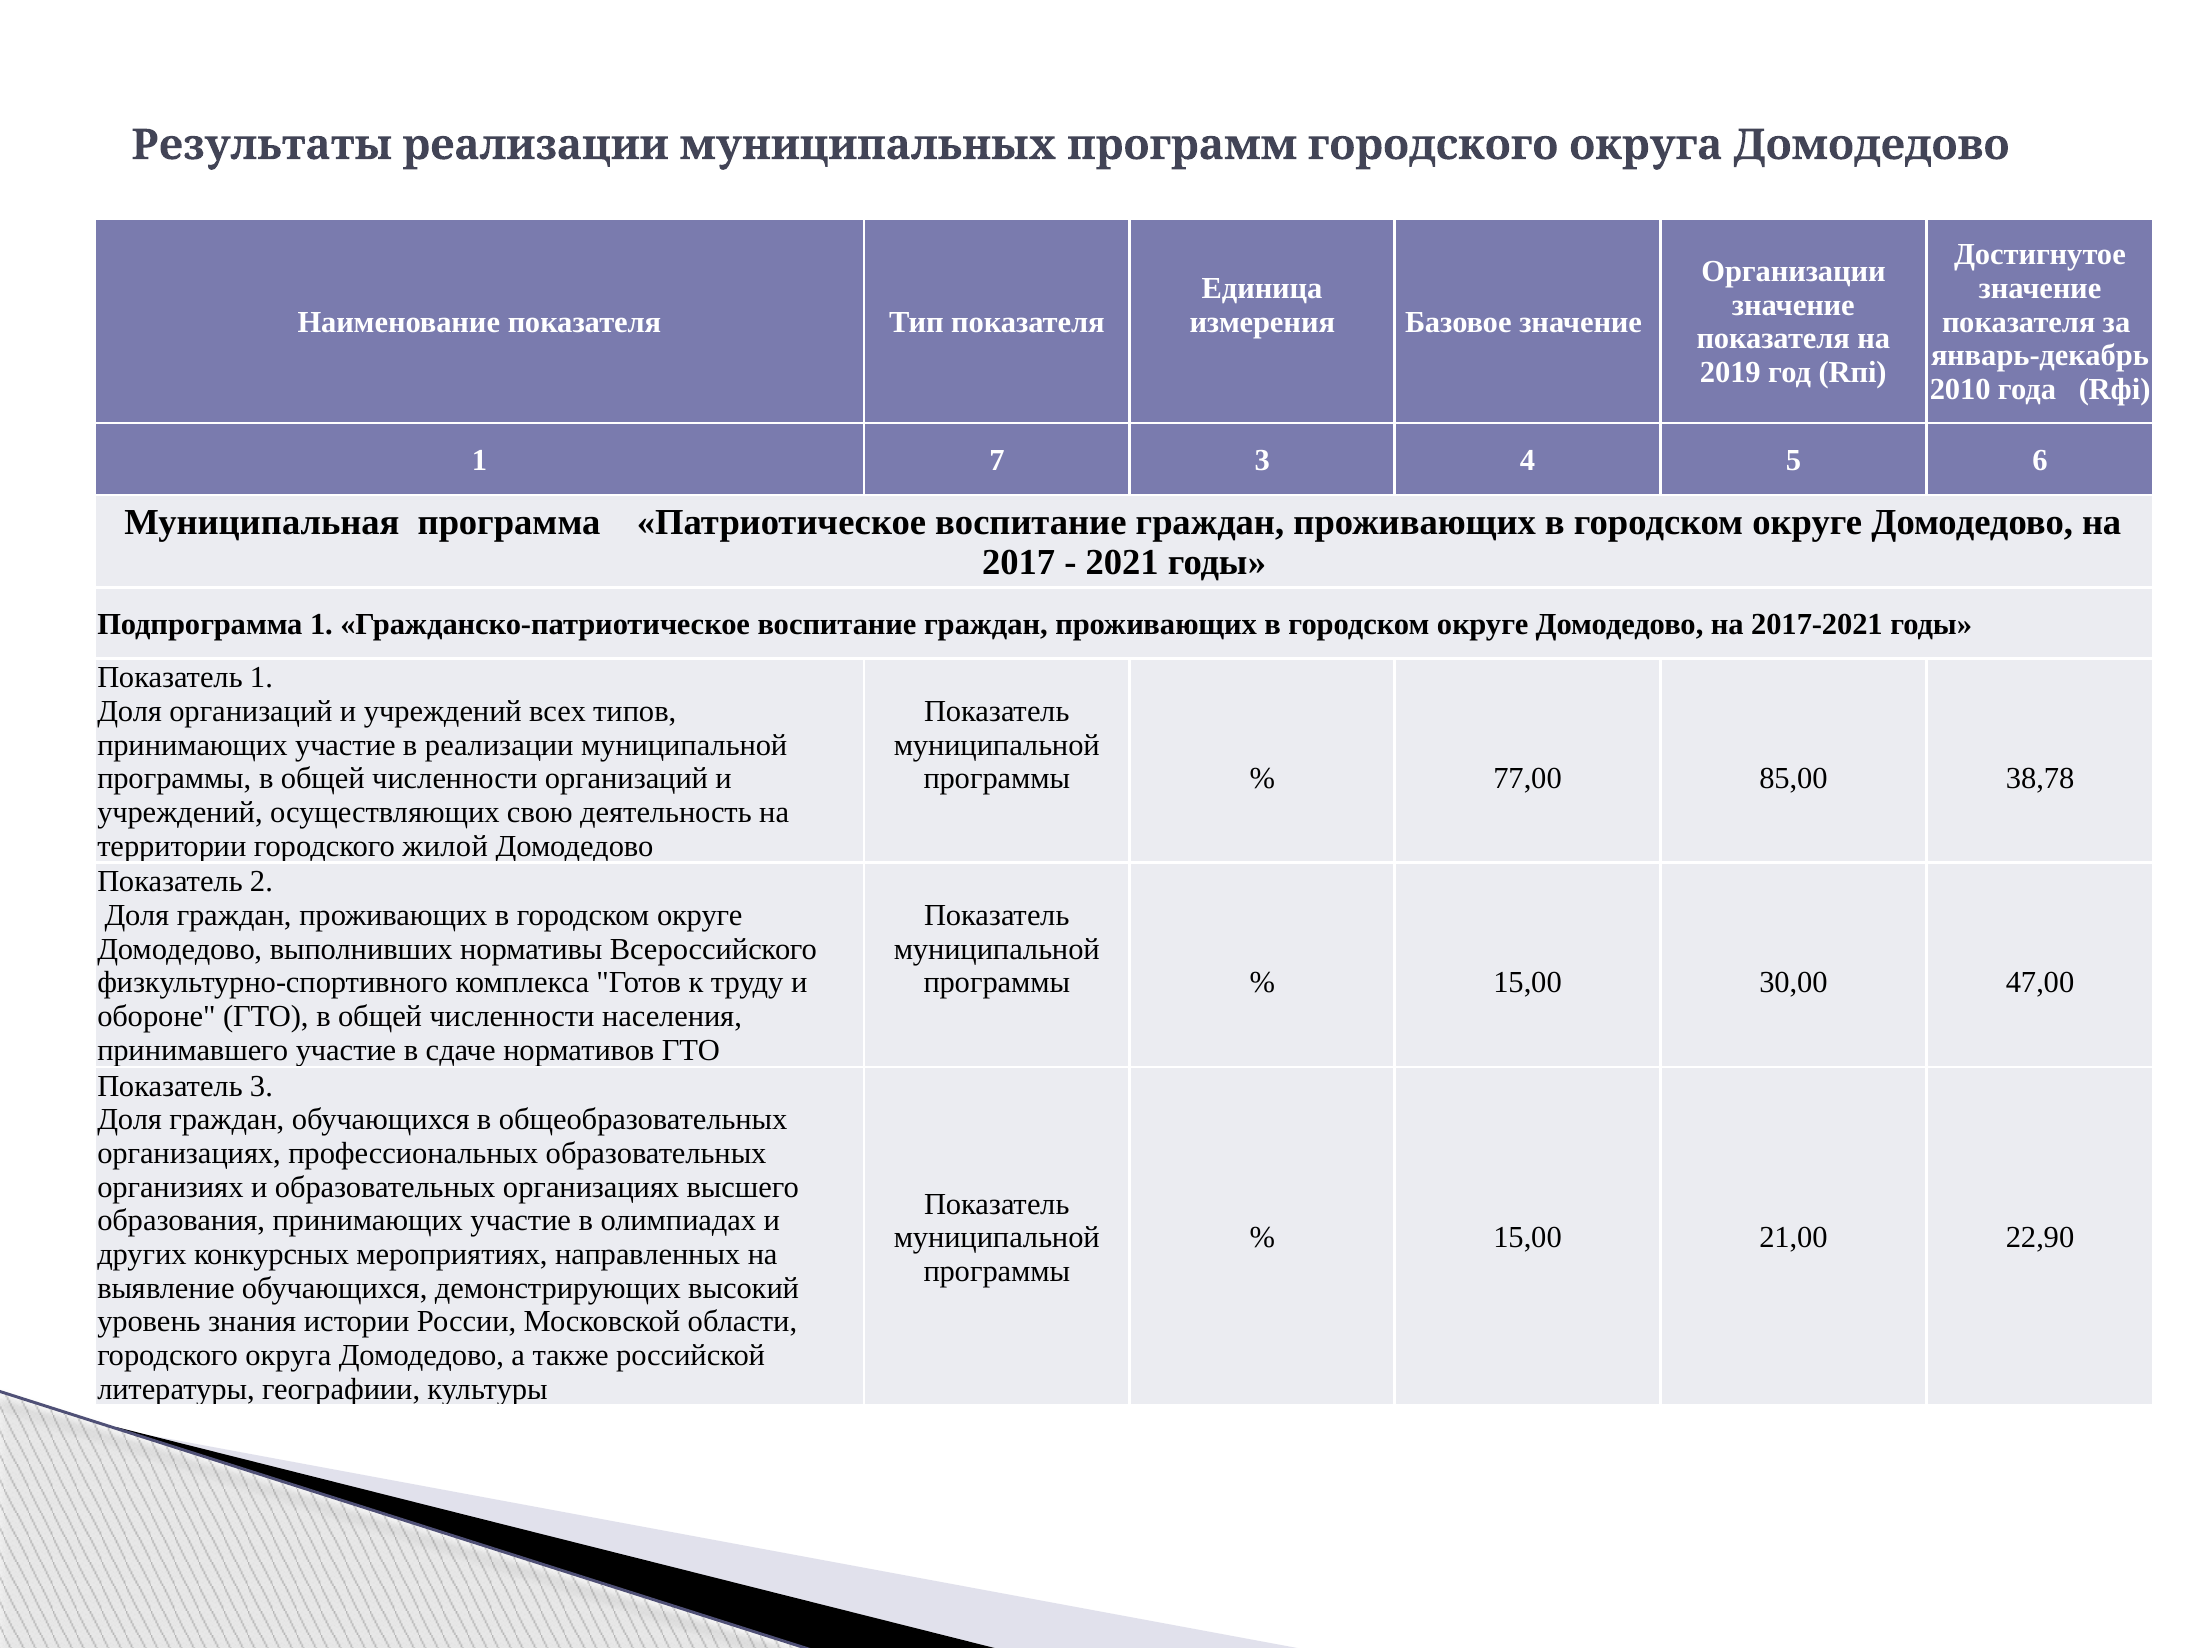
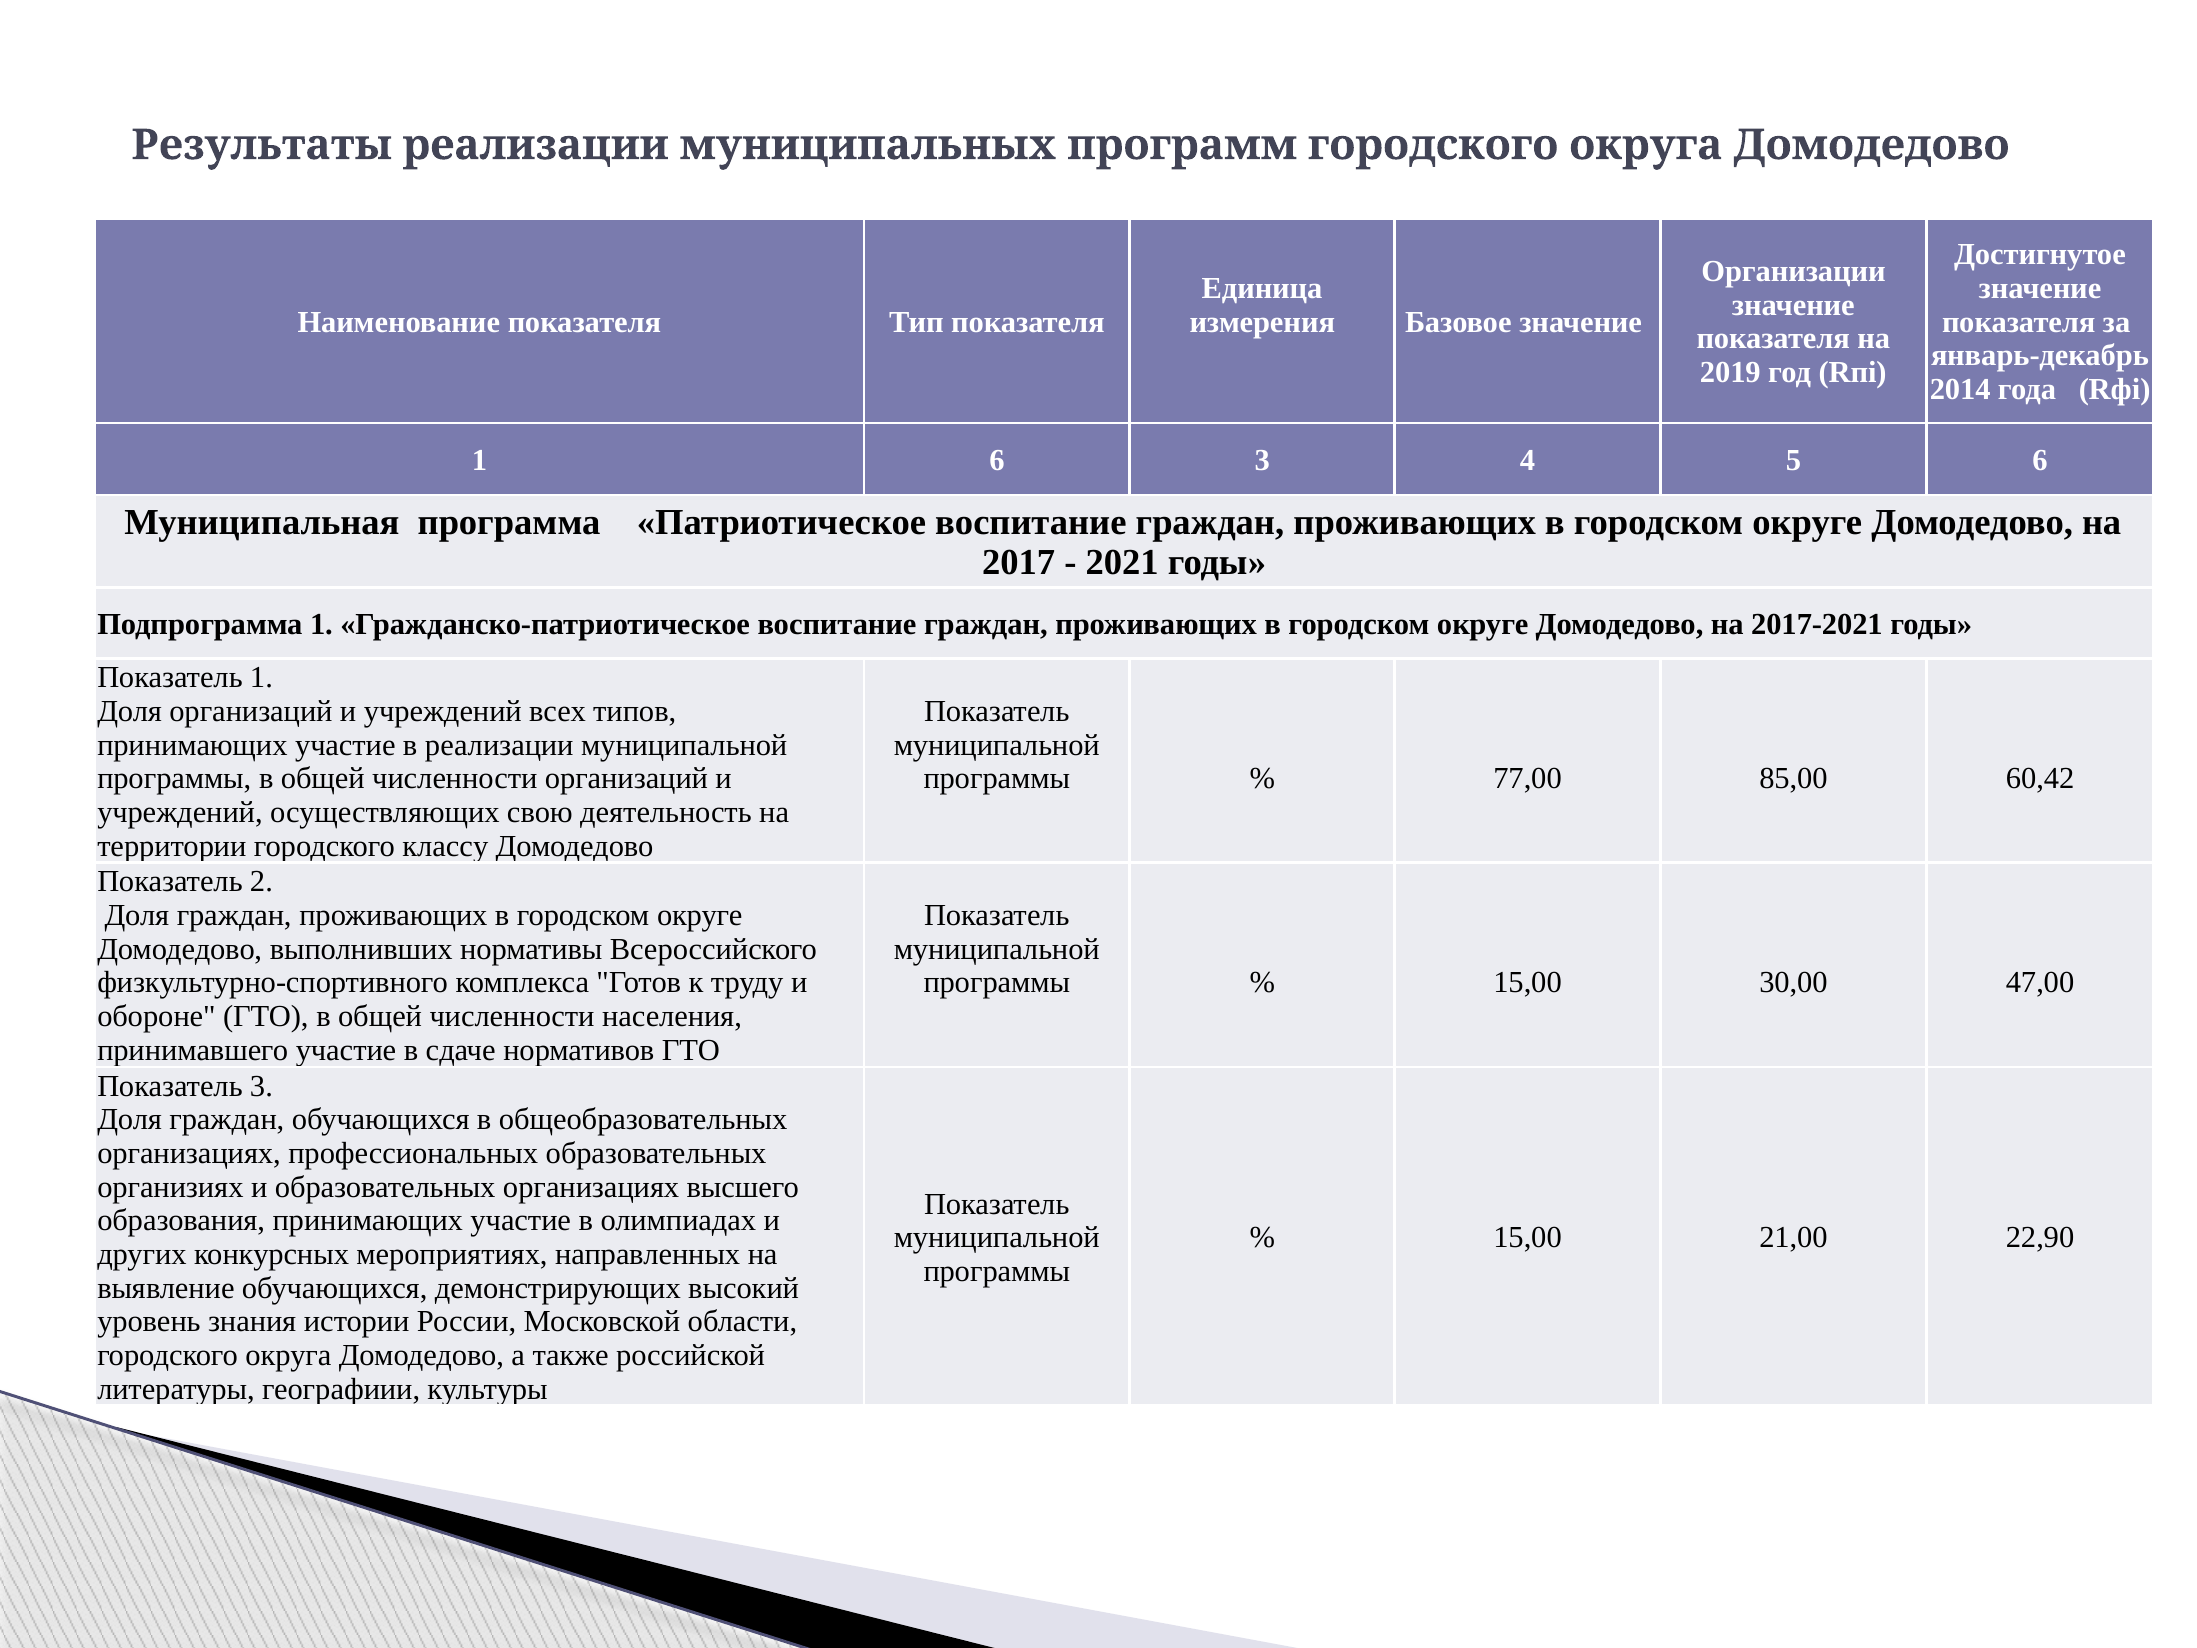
2010: 2010 -> 2014
1 7: 7 -> 6
38,78: 38,78 -> 60,42
жилой: жилой -> классу
